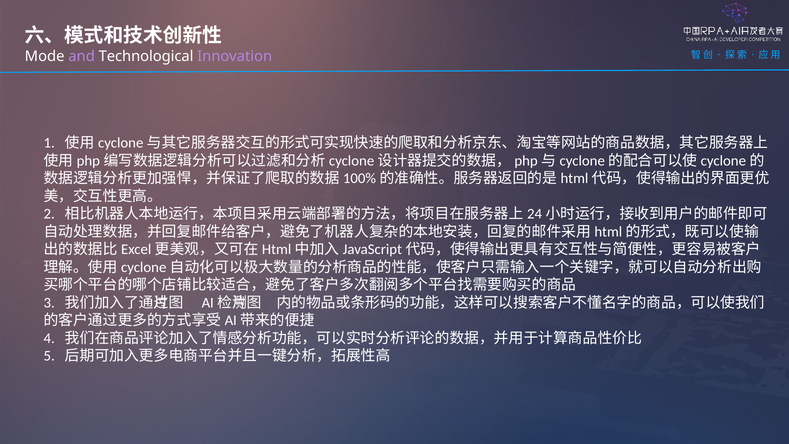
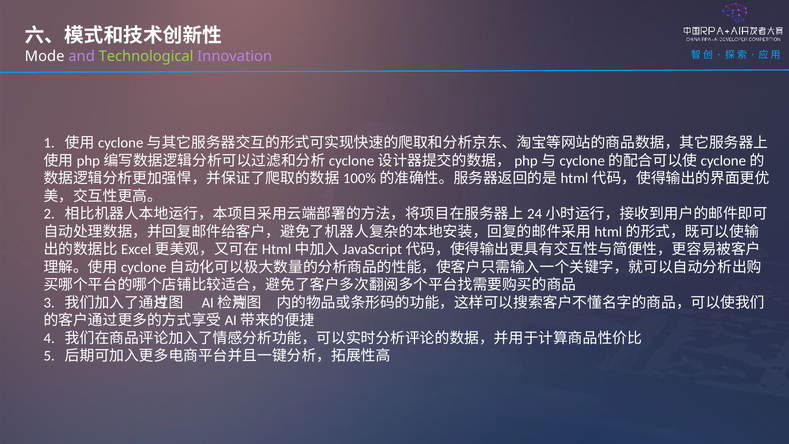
Technological colour: white -> light green
